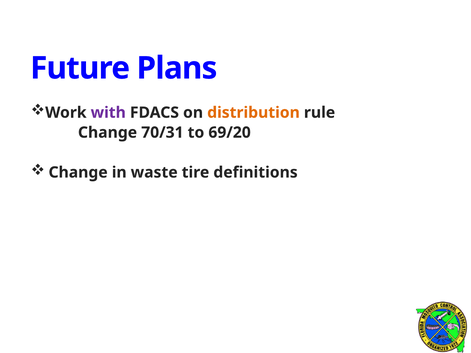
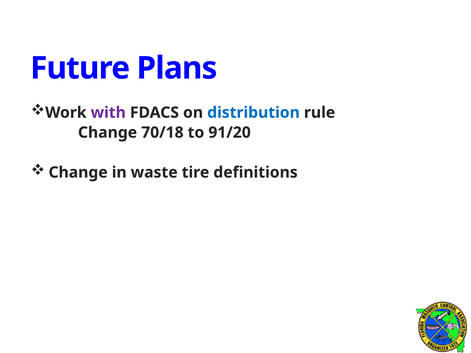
distribution colour: orange -> blue
70/31: 70/31 -> 70/18
69/20: 69/20 -> 91/20
